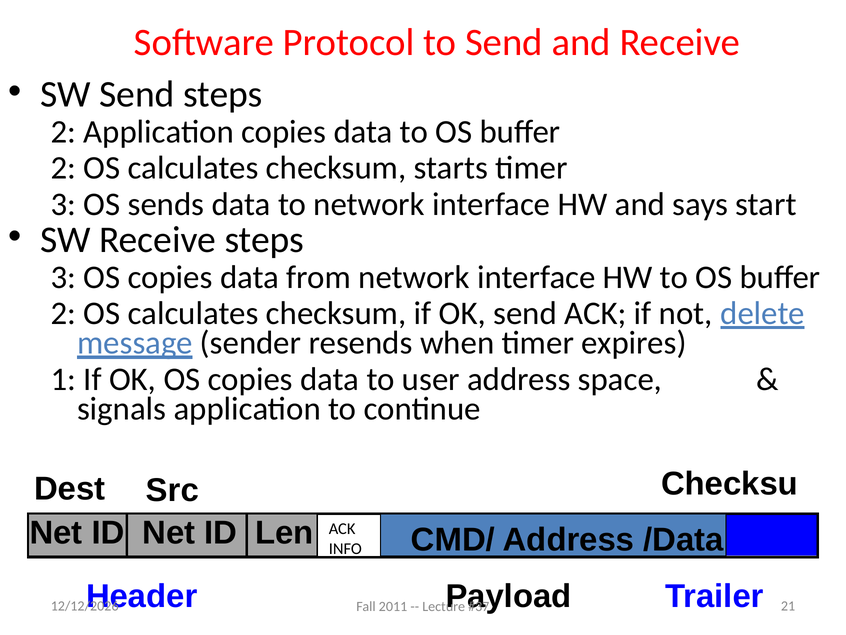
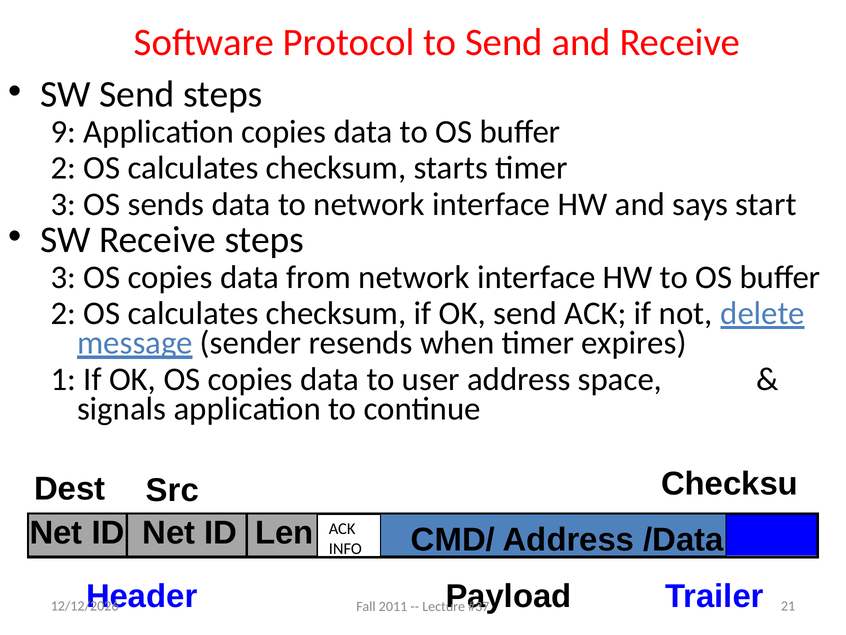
2 at (63, 132): 2 -> 9
